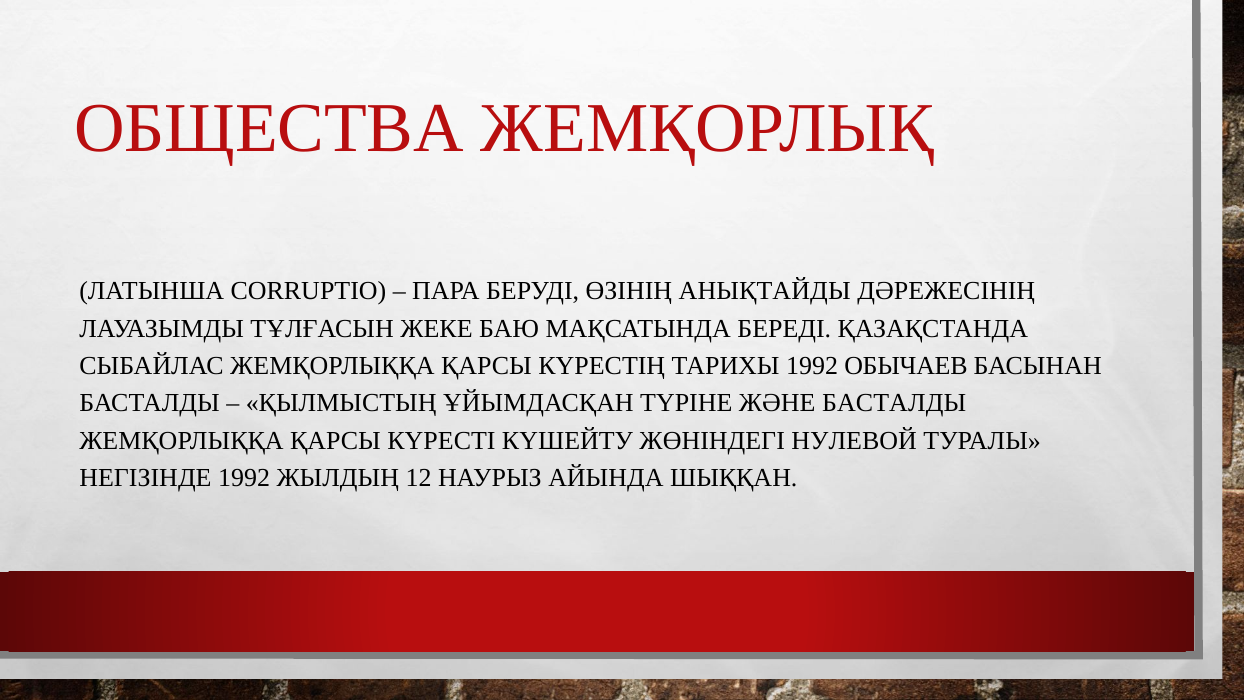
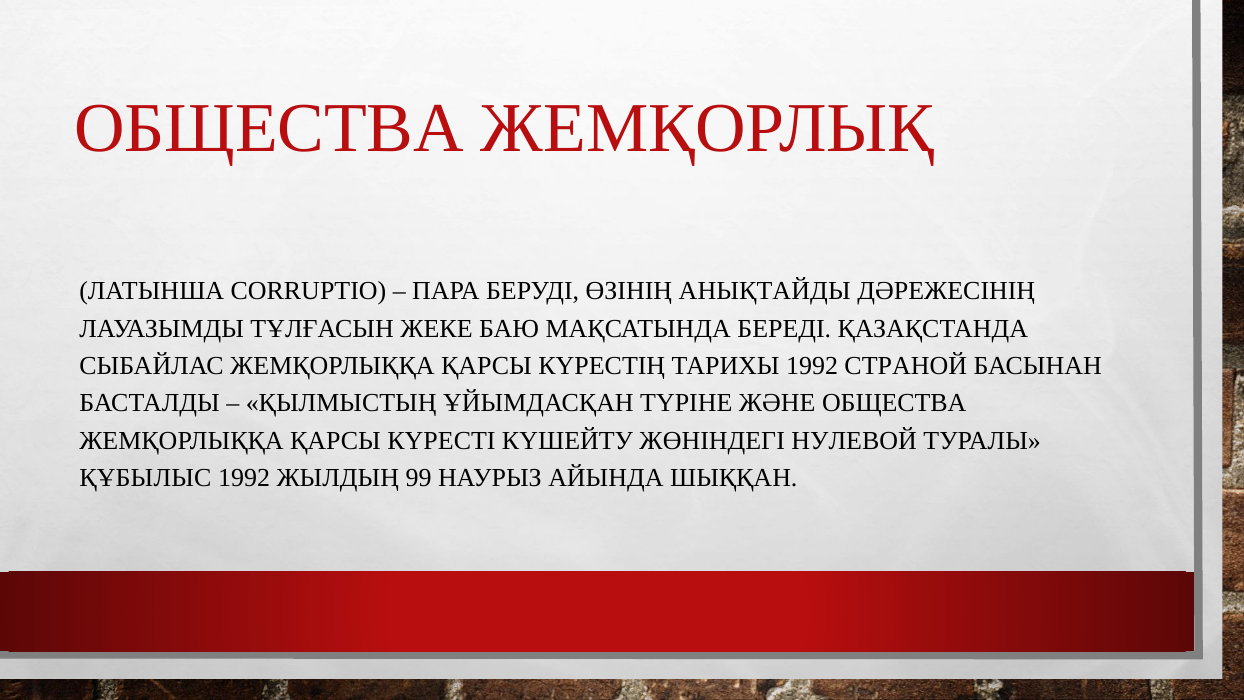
ОБЫЧАЕВ: ОБЫЧАЕВ -> СТРАНОЙ
ЖӘНЕ БАСТАЛДЫ: БАСТАЛДЫ -> ОБЩЕСТВА
НЕГІЗІНДЕ: НЕГІЗІНДЕ -> ҚҰБЫЛЫС
12: 12 -> 99
